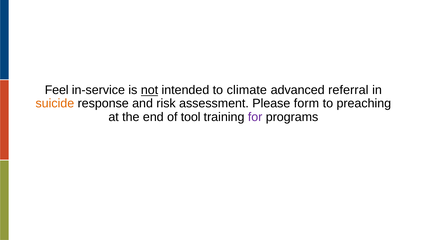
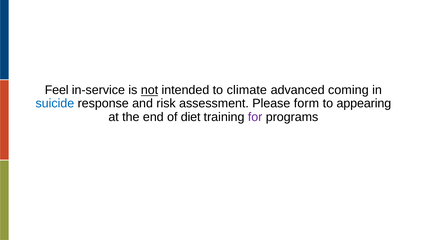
referral: referral -> coming
suicide colour: orange -> blue
preaching: preaching -> appearing
tool: tool -> diet
